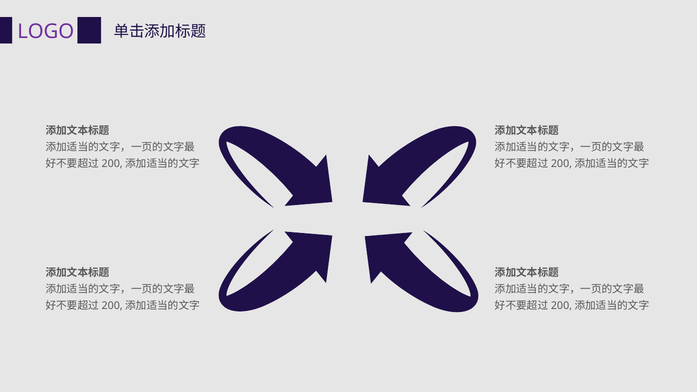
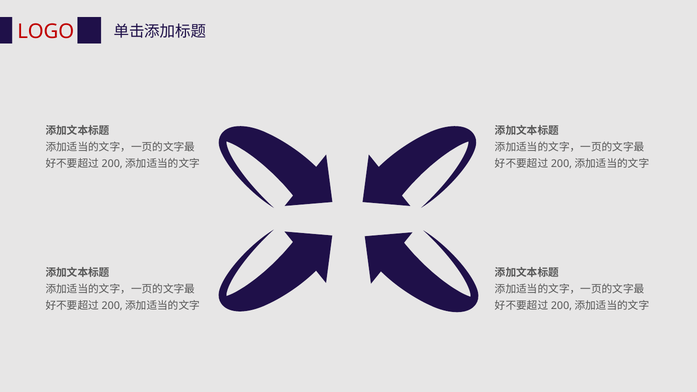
LOGO colour: purple -> red
